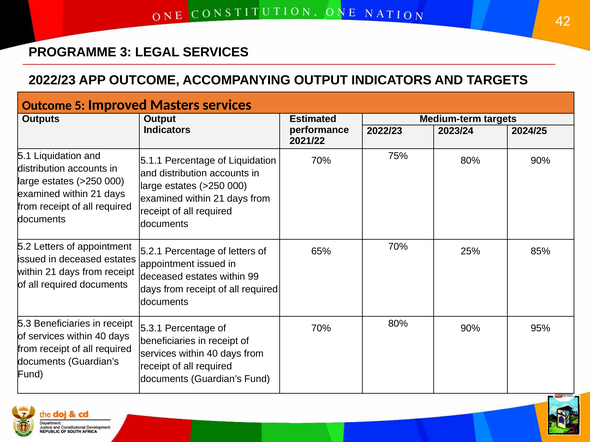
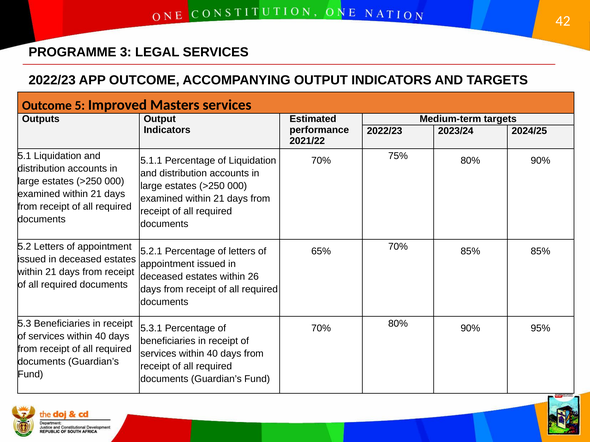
70% 25%: 25% -> 85%
99: 99 -> 26
